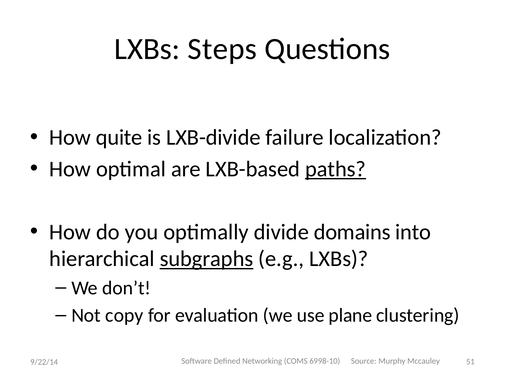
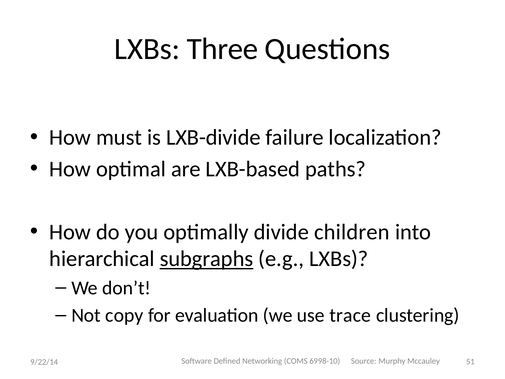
Steps: Steps -> Three
quite: quite -> must
paths underline: present -> none
domains: domains -> children
plane: plane -> trace
